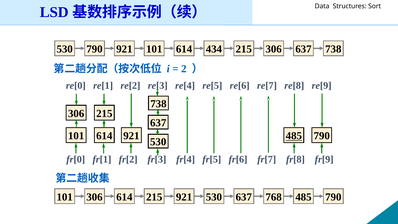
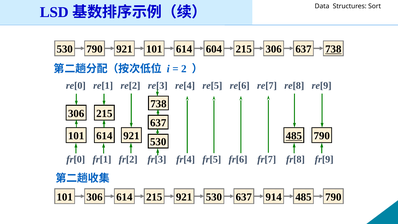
434: 434 -> 604
738 at (333, 49) underline: none -> present
768: 768 -> 914
